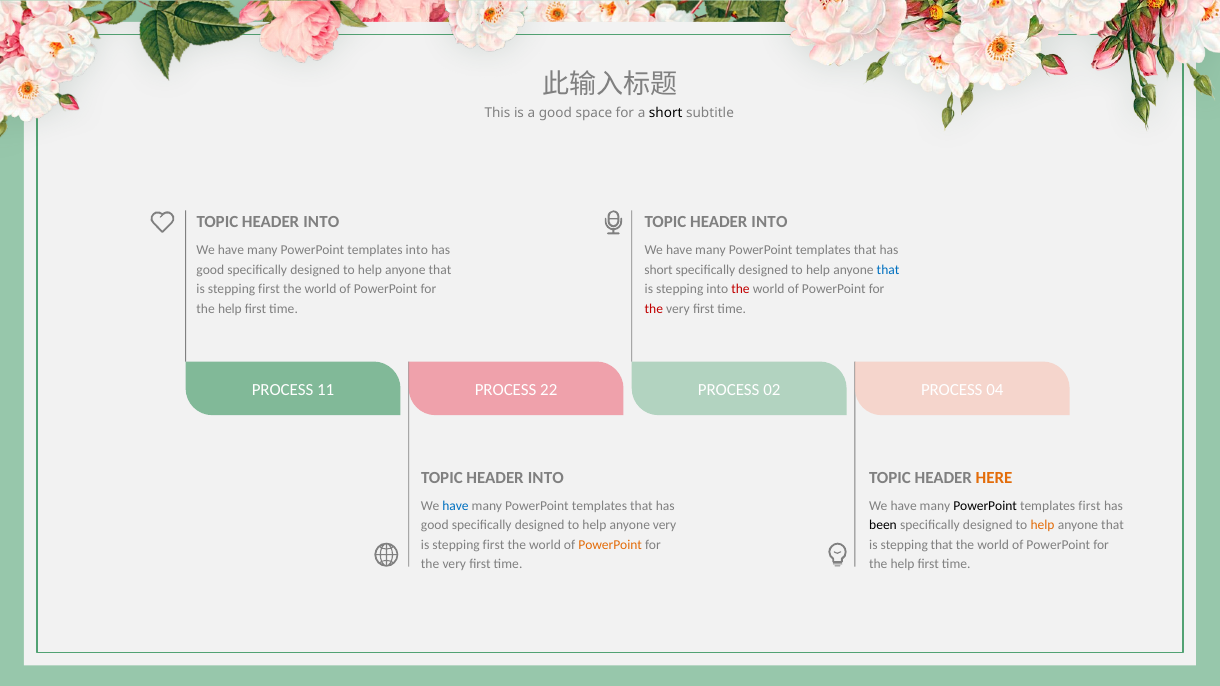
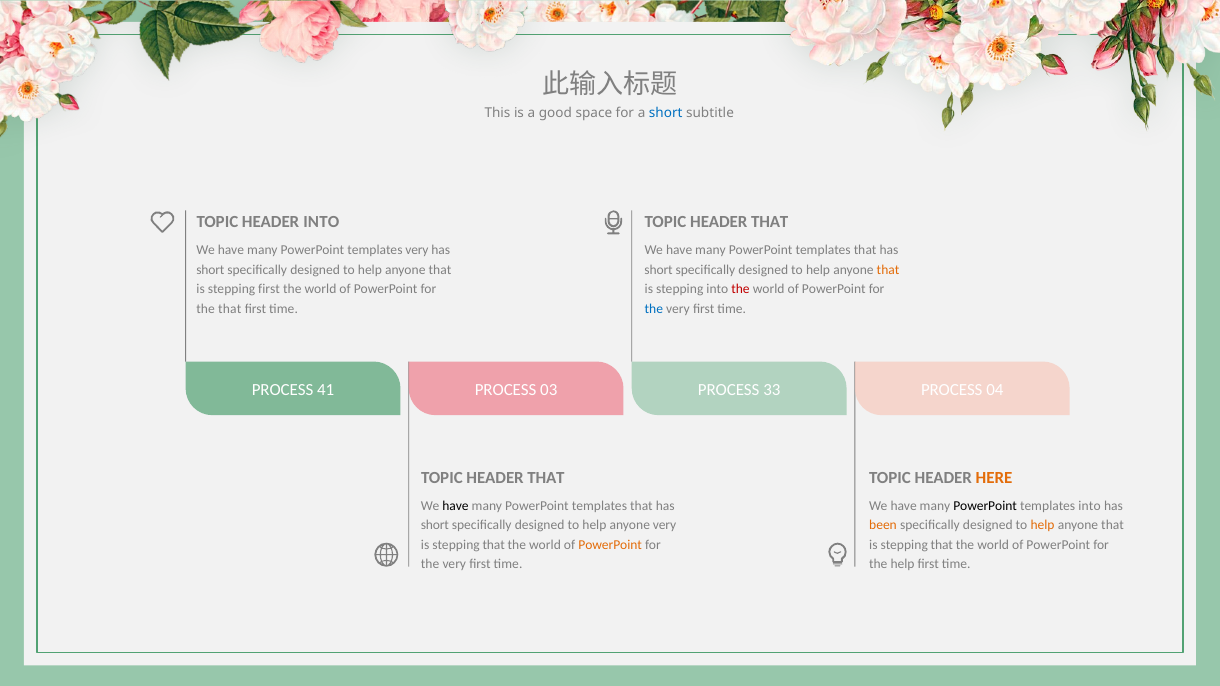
short at (666, 113) colour: black -> blue
INTO at (769, 222): INTO -> THAT
templates into: into -> very
good at (210, 270): good -> short
that at (888, 270) colour: blue -> orange
help at (230, 309): help -> that
the at (654, 309) colour: red -> blue
11: 11 -> 41
22: 22 -> 03
02: 02 -> 33
INTO at (546, 478): INTO -> THAT
have at (455, 506) colour: blue -> black
templates first: first -> into
good at (435, 526): good -> short
been colour: black -> orange
first at (494, 545): first -> that
